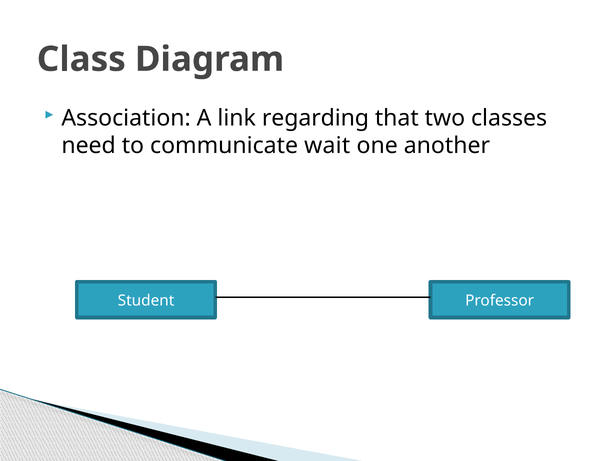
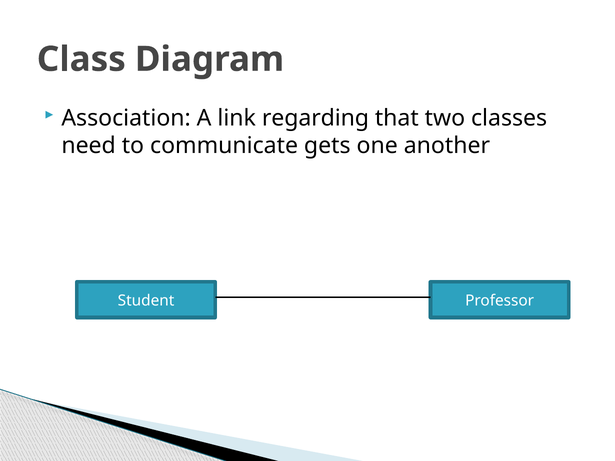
wait: wait -> gets
